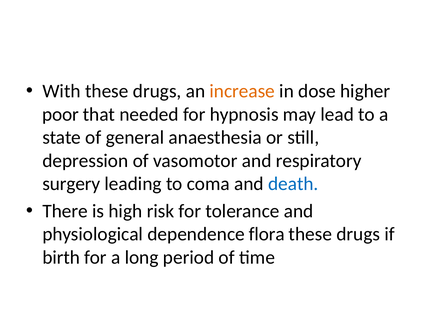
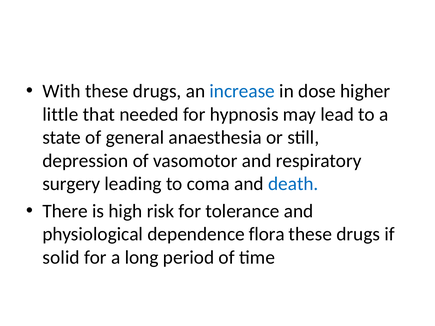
increase colour: orange -> blue
poor: poor -> little
birth: birth -> solid
